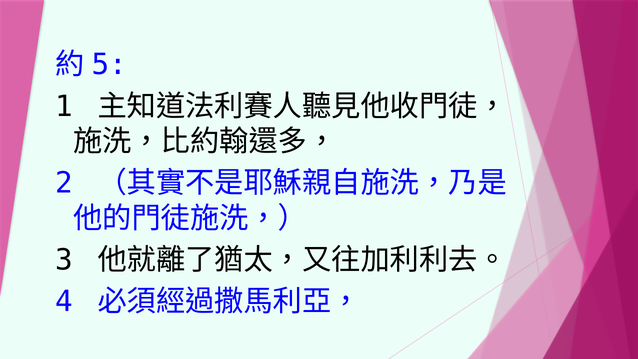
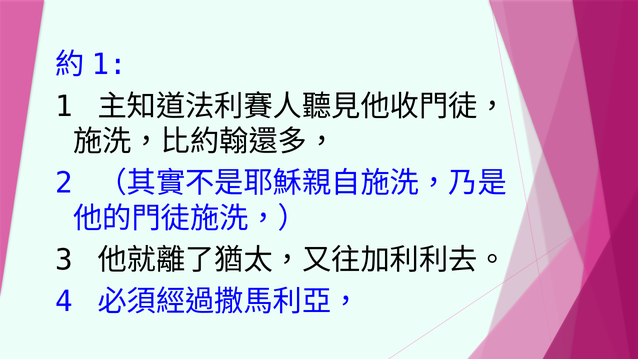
5 at (109, 65): 5 -> 1
